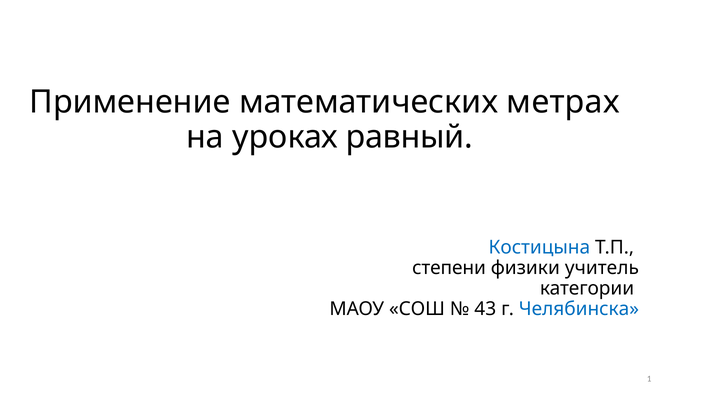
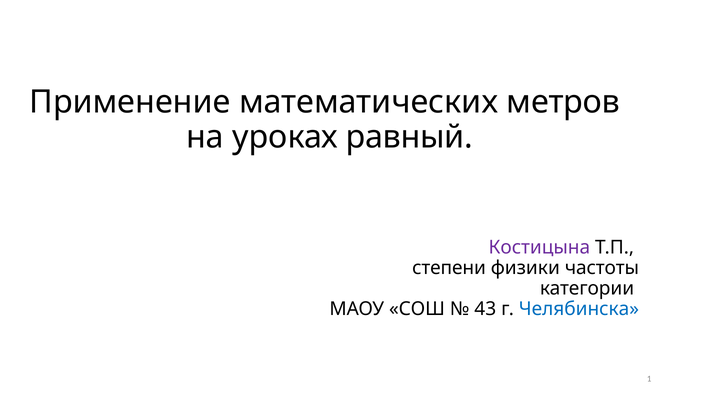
метрах: метрах -> метров
Костицына colour: blue -> purple
учитель: учитель -> частоты
